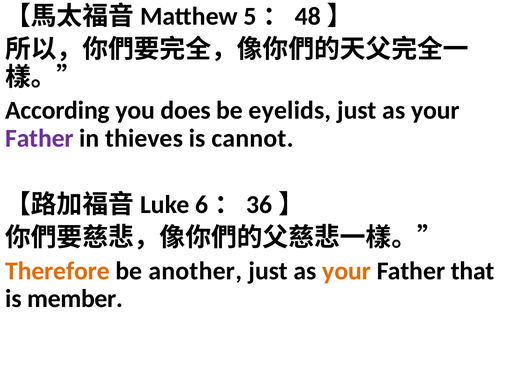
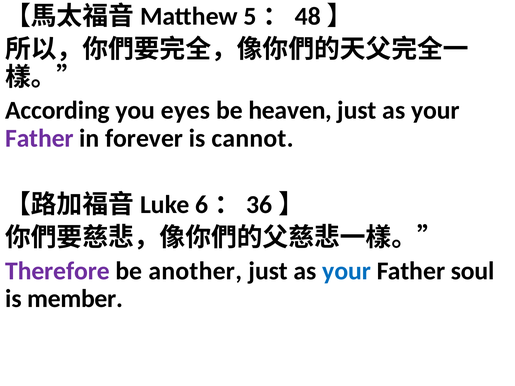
does: does -> eyes
eyelids: eyelids -> heaven
thieves: thieves -> forever
Therefore colour: orange -> purple
your at (347, 271) colour: orange -> blue
that: that -> soul
